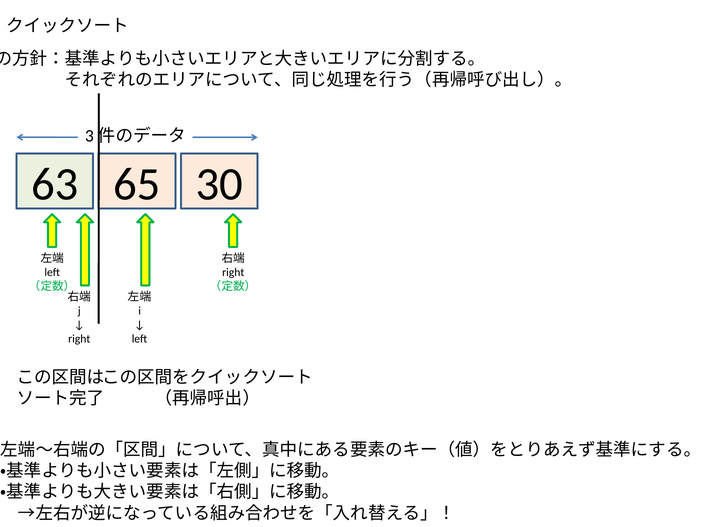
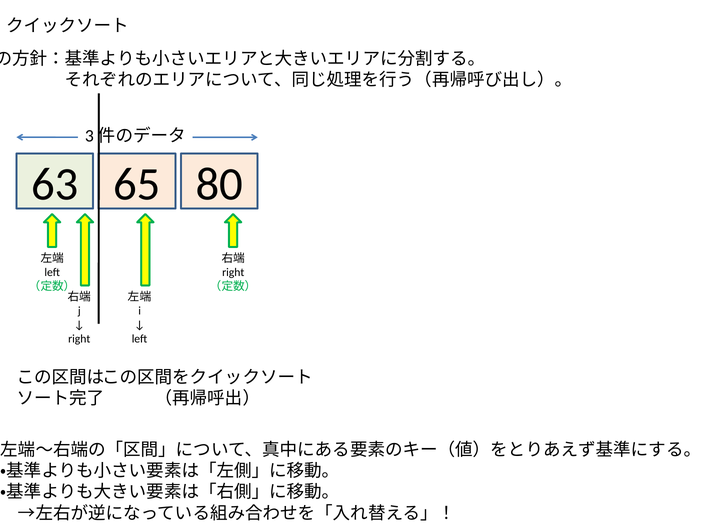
30: 30 -> 80
